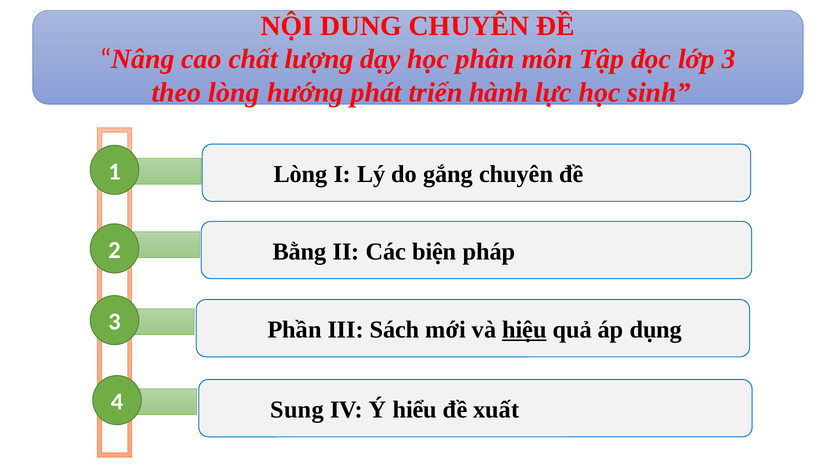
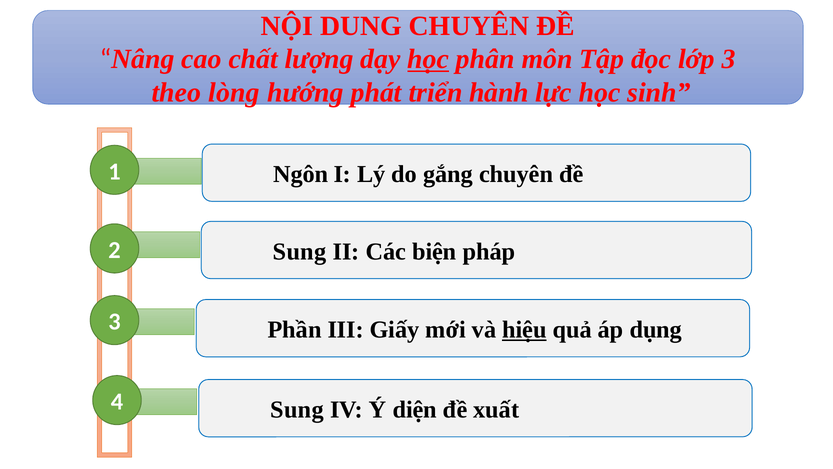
học at (428, 59) underline: none -> present
Lòng at (301, 174): Lòng -> Ngôn
Bằng at (300, 251): Bằng -> Sung
Sách: Sách -> Giấy
hiểu: hiểu -> diện
